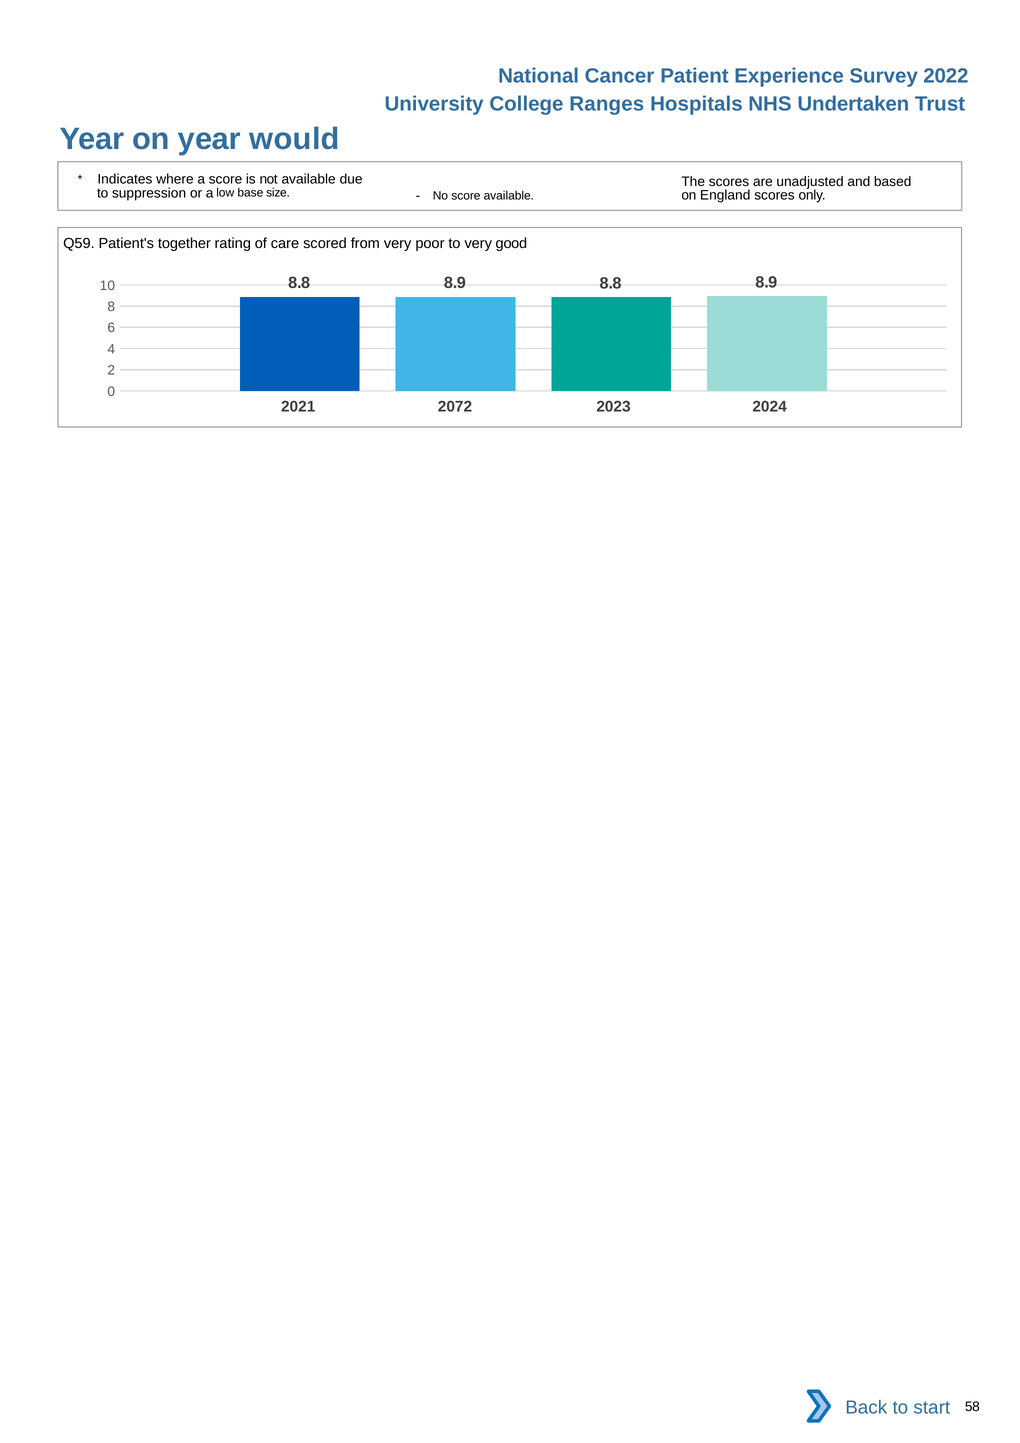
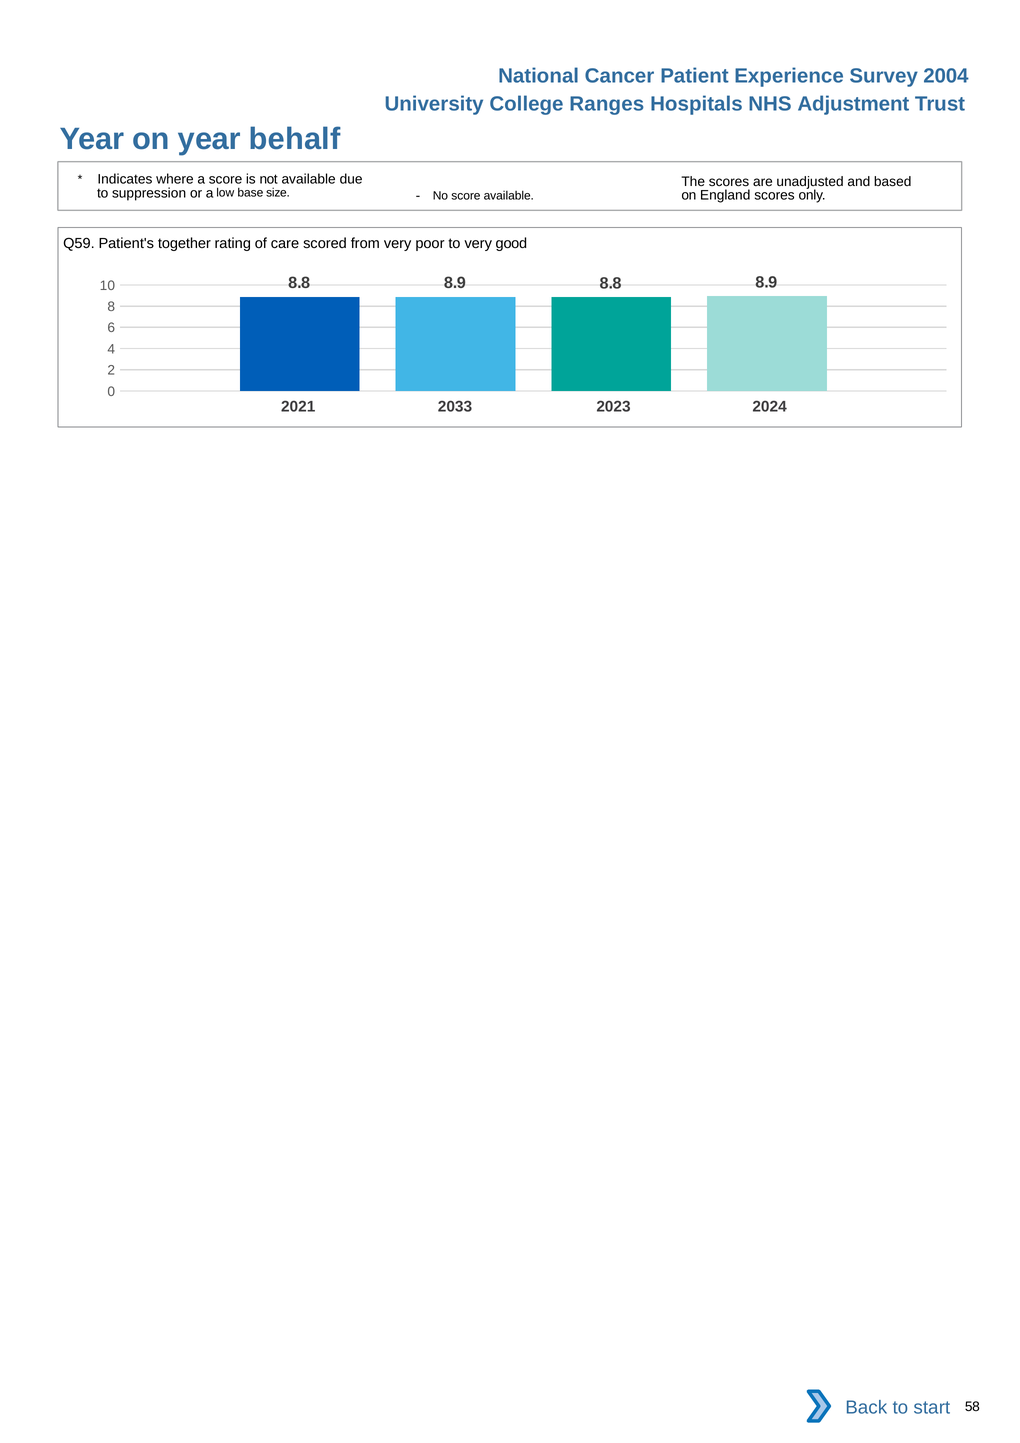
2022: 2022 -> 2004
Undertaken: Undertaken -> Adjustment
would: would -> behalf
2072: 2072 -> 2033
